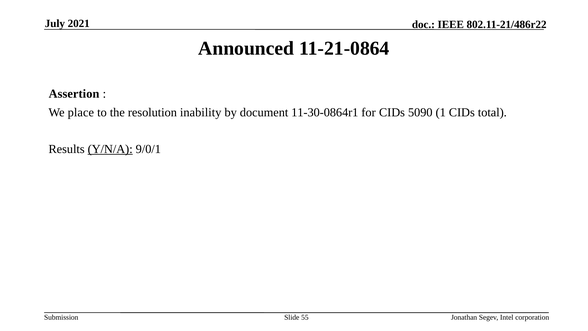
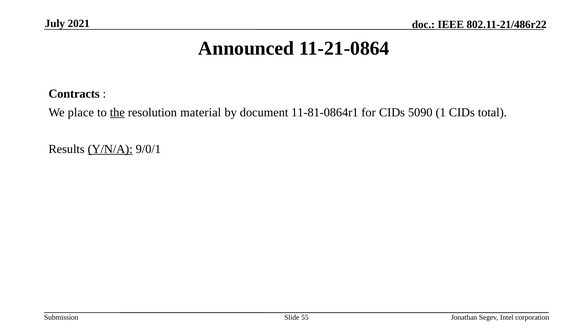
Assertion: Assertion -> Contracts
the underline: none -> present
inability: inability -> material
11-30-0864r1: 11-30-0864r1 -> 11-81-0864r1
